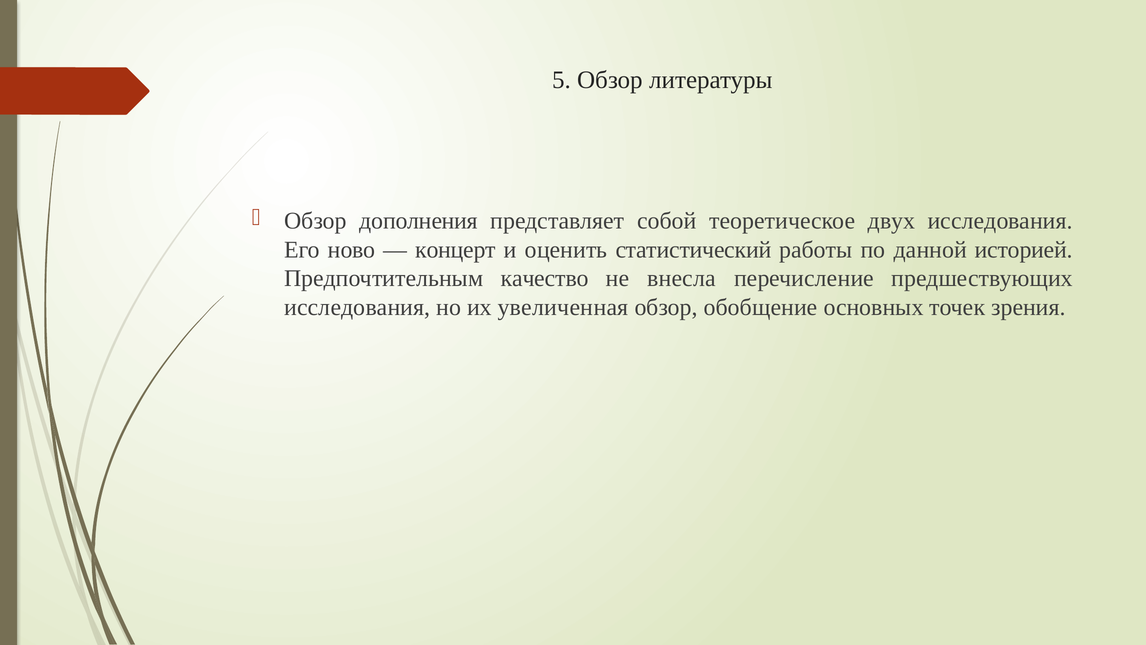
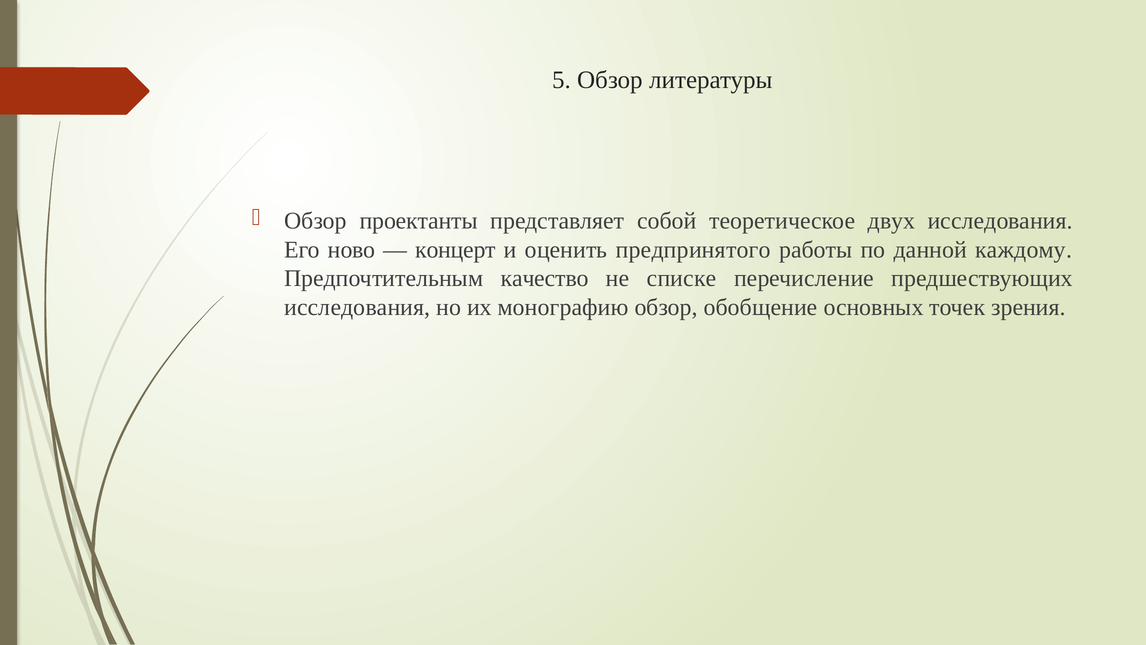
дополнения: дополнения -> проектанты
статистический: статистический -> предпринятого
историей: историей -> каждому
внесла: внесла -> списке
увеличенная: увеличенная -> монографию
